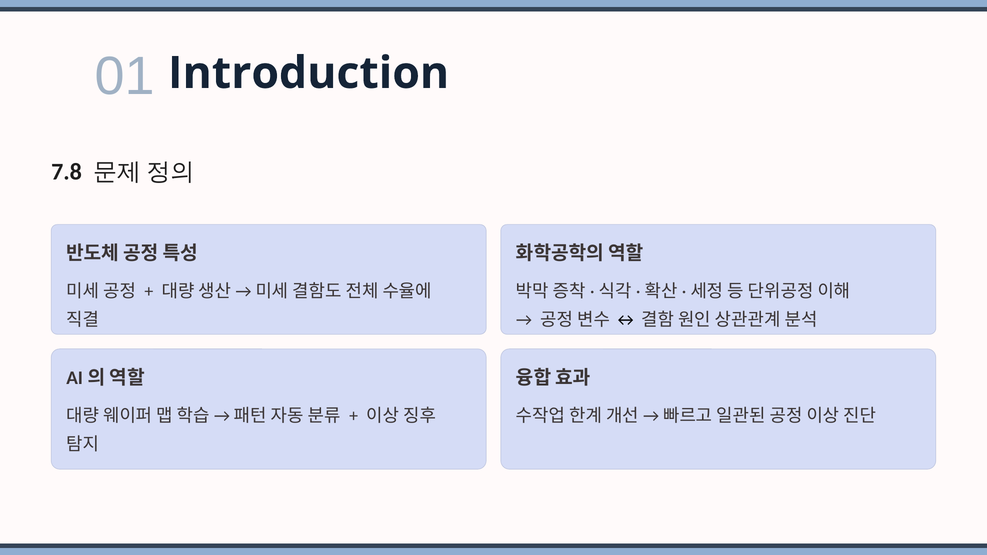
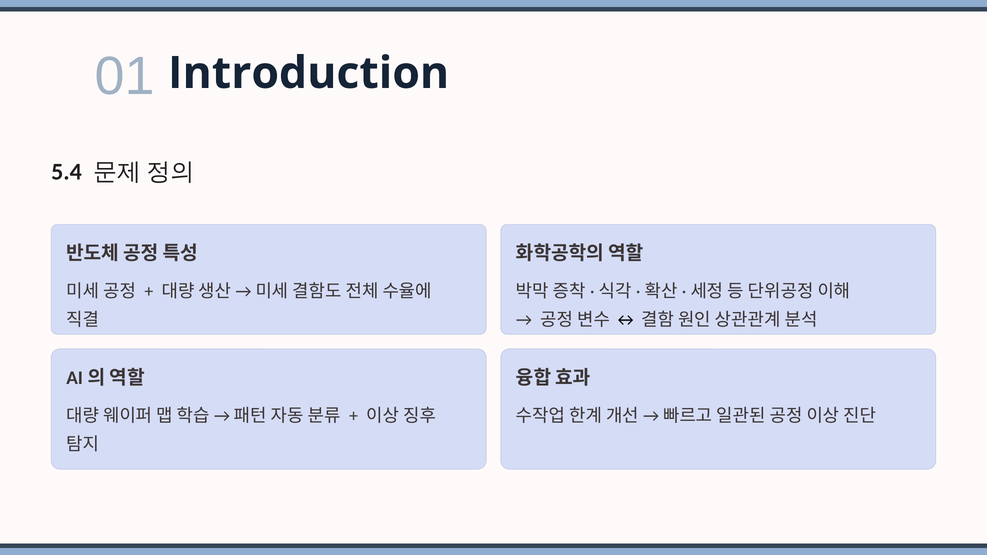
7.8: 7.8 -> 5.4
